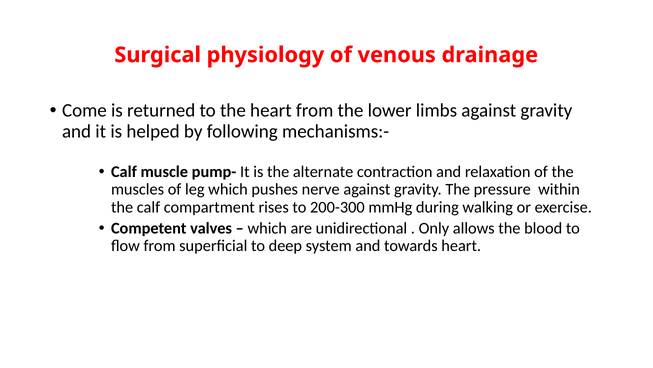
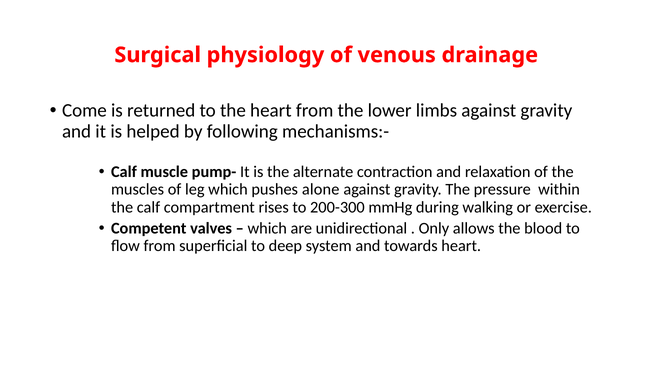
nerve: nerve -> alone
